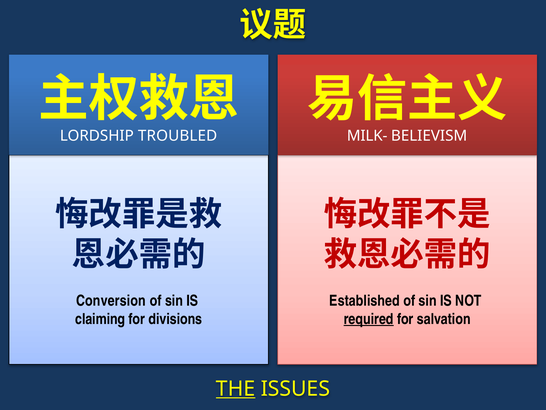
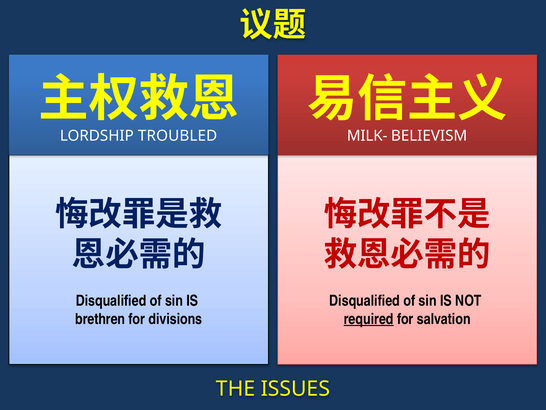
Conversion at (111, 300): Conversion -> Disqualified
Established at (365, 300): Established -> Disqualified
claiming: claiming -> brethren
THE underline: present -> none
